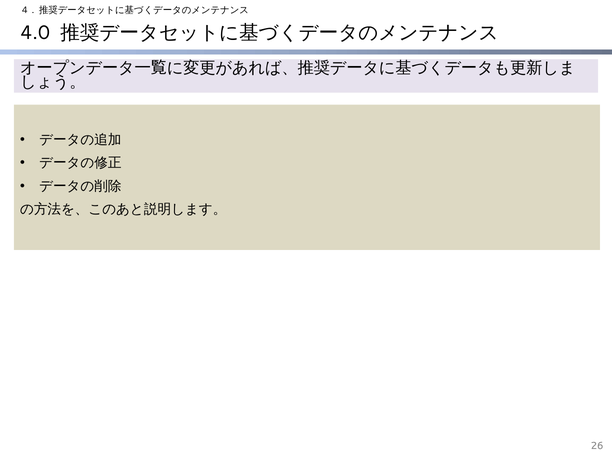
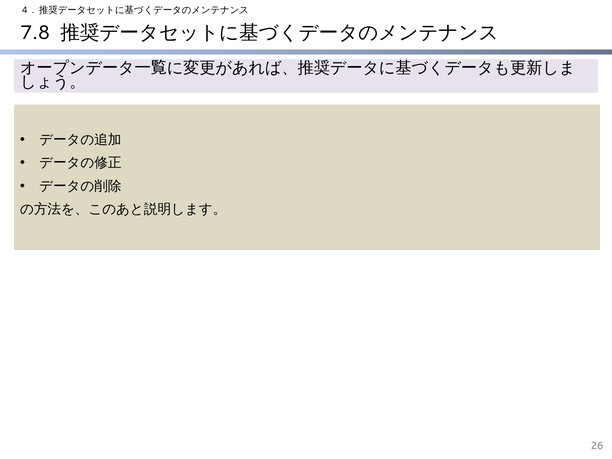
4.0: 4.0 -> 7.8
